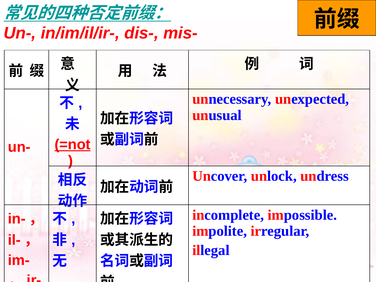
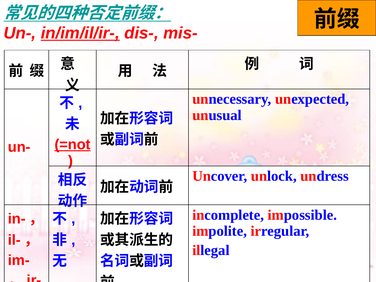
in/im/il/ir- underline: none -> present
